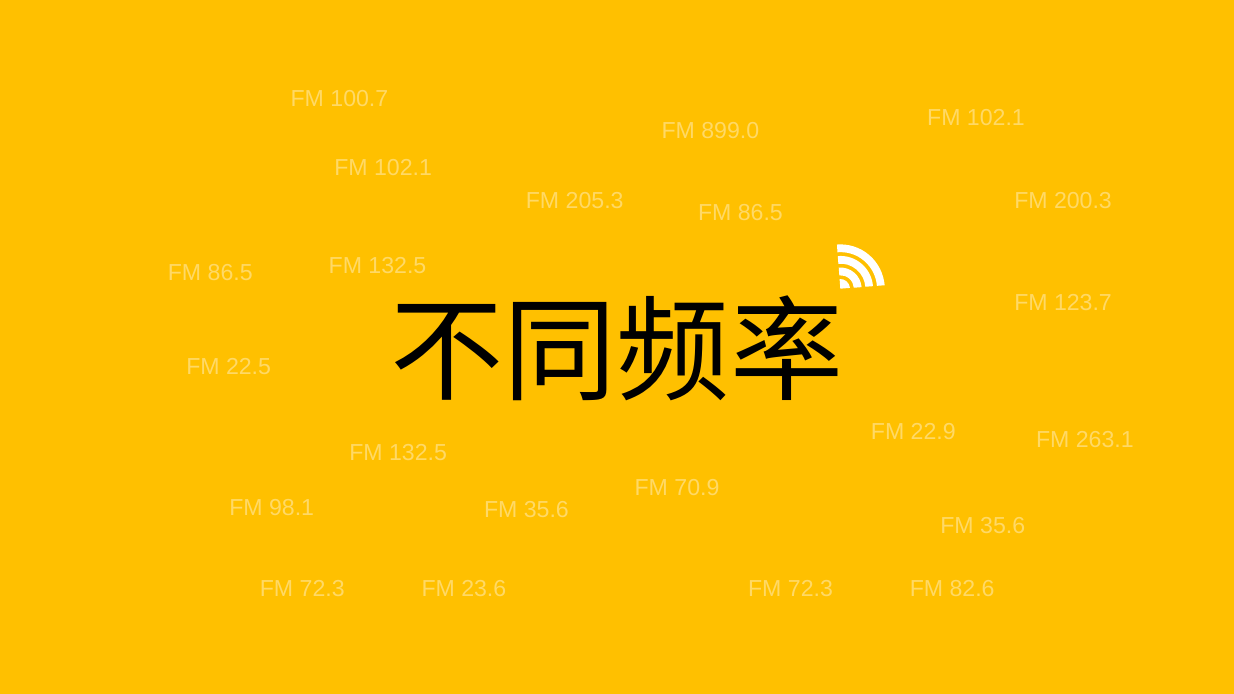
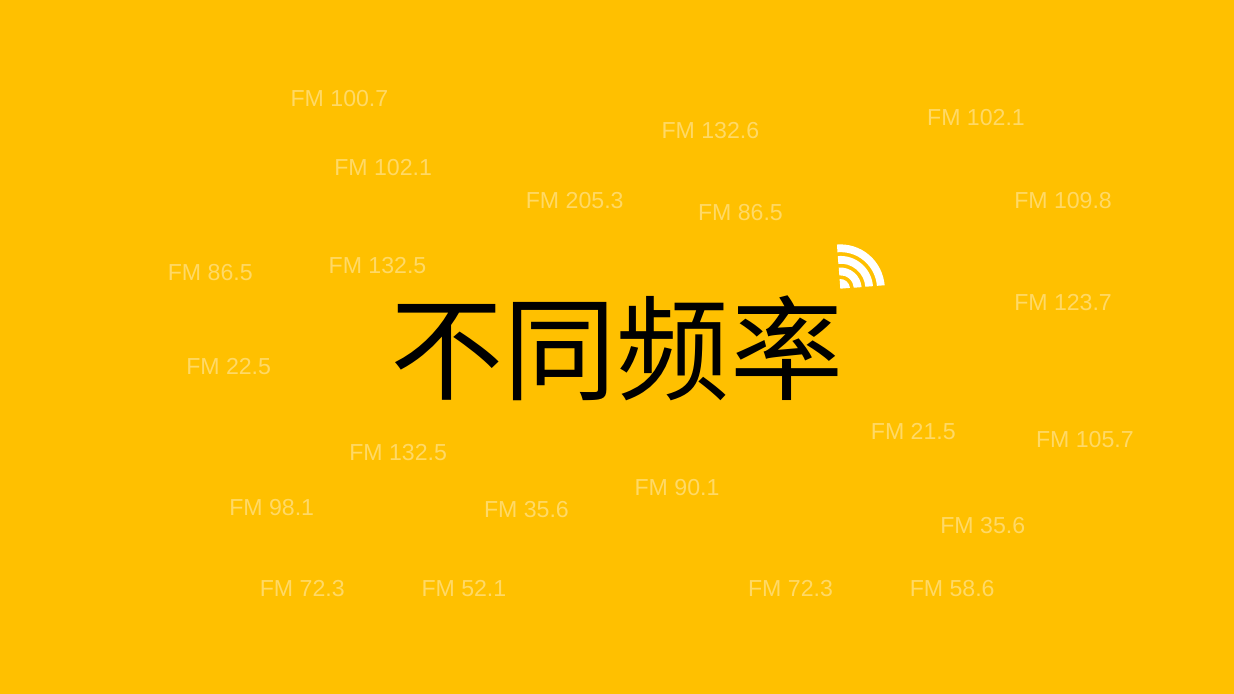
899.0: 899.0 -> 132.6
200.3: 200.3 -> 109.8
22.9: 22.9 -> 21.5
263.1: 263.1 -> 105.7
70.9: 70.9 -> 90.1
23.6: 23.6 -> 52.1
82.6: 82.6 -> 58.6
